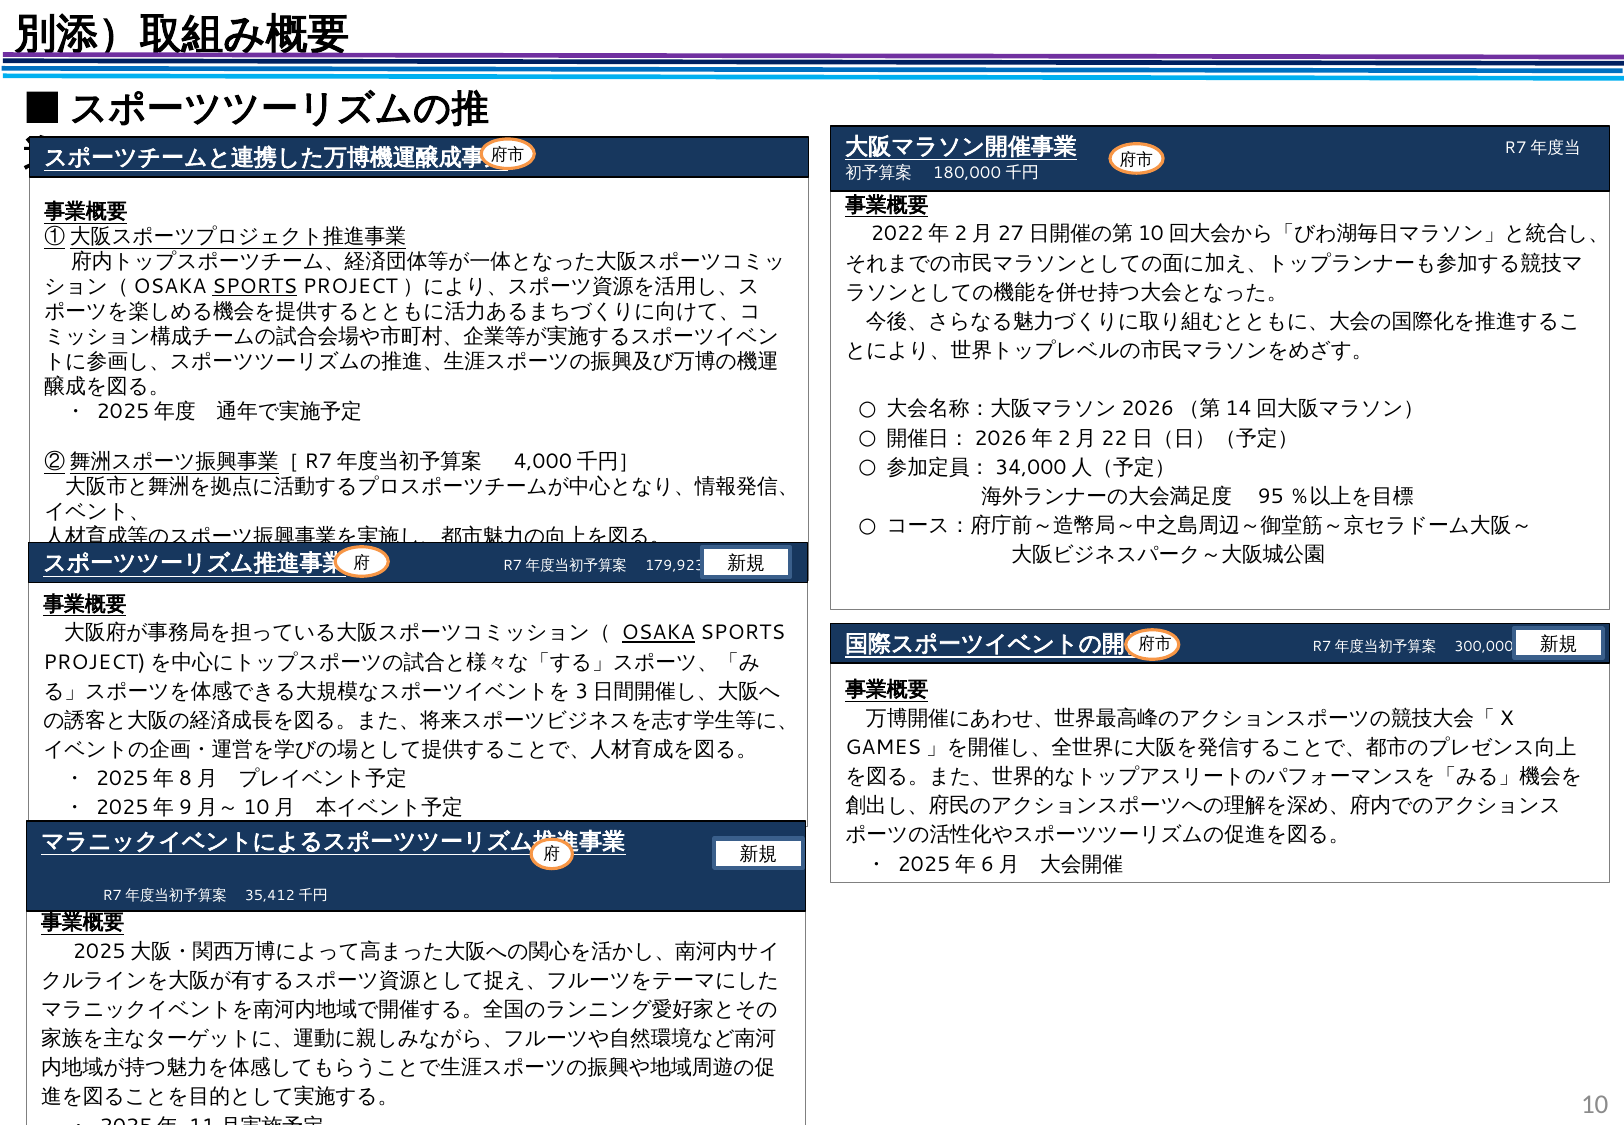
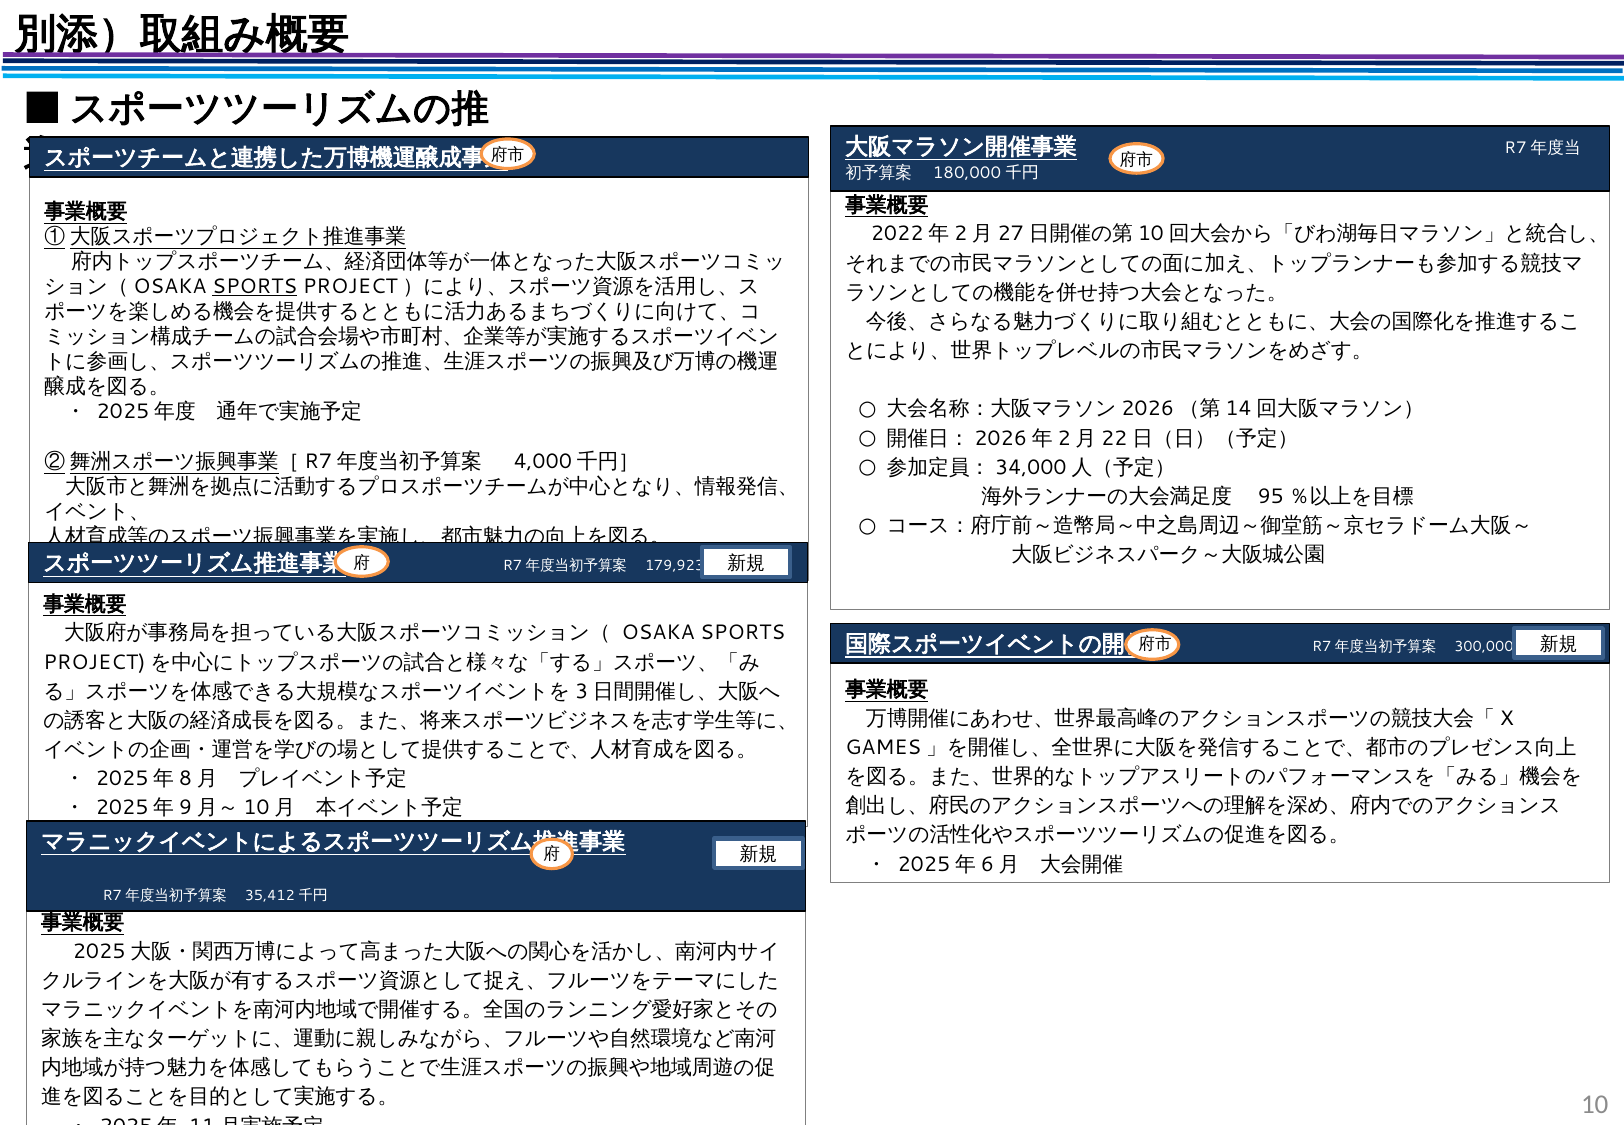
OSAKA underline: present -> none
